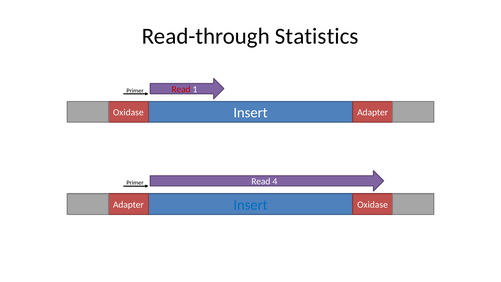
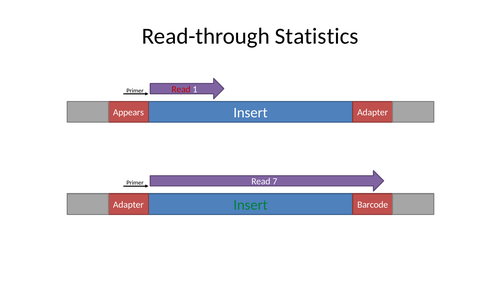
Oxidase at (128, 112): Oxidase -> Appears
4: 4 -> 7
Insert at (250, 205) colour: blue -> green
Adapter Oxidase: Oxidase -> Barcode
